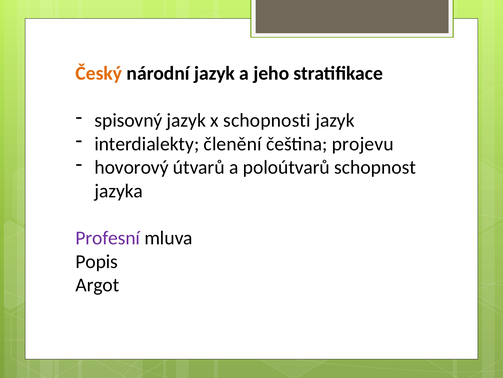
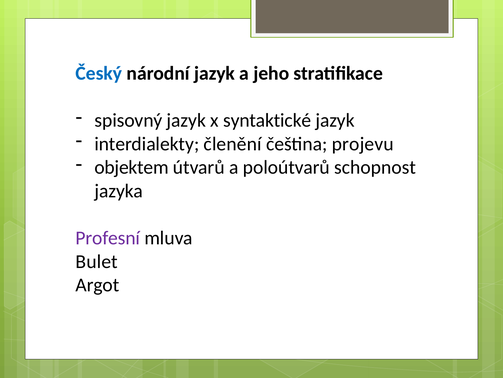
Český colour: orange -> blue
schopnosti: schopnosti -> syntaktické
hovorový: hovorový -> objektem
Popis: Popis -> Bulet
